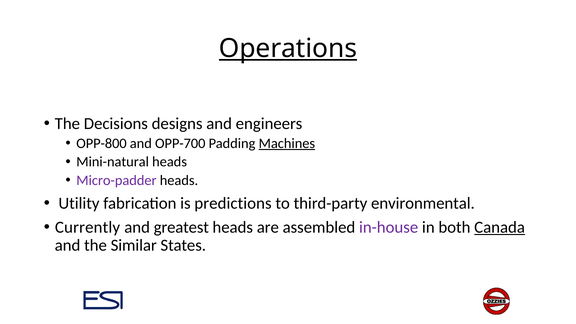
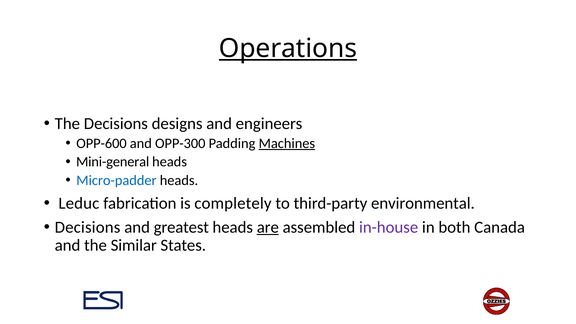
OPP-800: OPP-800 -> OPP-600
OPP-700: OPP-700 -> OPP-300
Mini-natural: Mini-natural -> Mini-general
Micro-padder colour: purple -> blue
Utility: Utility -> Leduc
predictions: predictions -> completely
Currently at (88, 227): Currently -> Decisions
are underline: none -> present
Canada underline: present -> none
